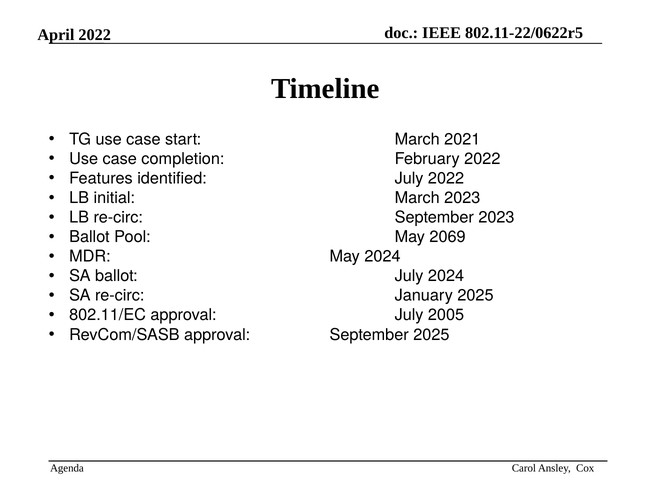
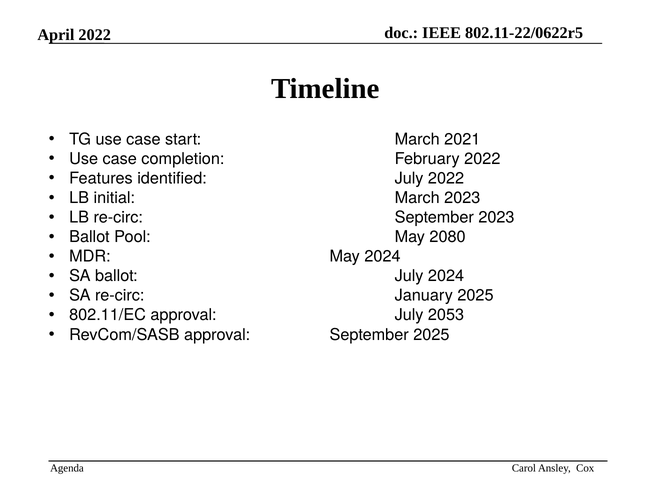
2069: 2069 -> 2080
2005: 2005 -> 2053
